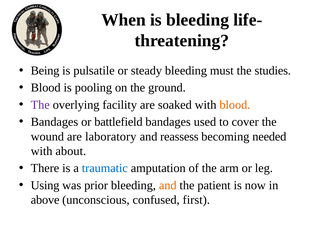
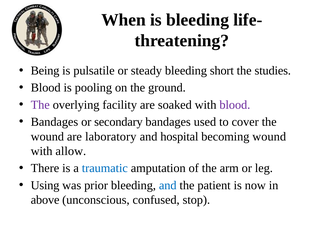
must: must -> short
blood at (235, 105) colour: orange -> purple
battlefield: battlefield -> secondary
reassess: reassess -> hospital
becoming needed: needed -> wound
about: about -> allow
and at (168, 186) colour: orange -> blue
first: first -> stop
